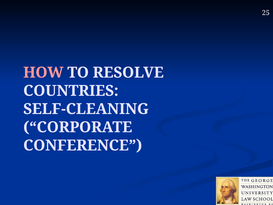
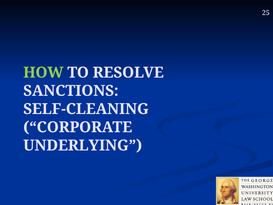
HOW colour: pink -> light green
COUNTRIES: COUNTRIES -> SANCTIONS
CONFERENCE: CONFERENCE -> UNDERLYING
